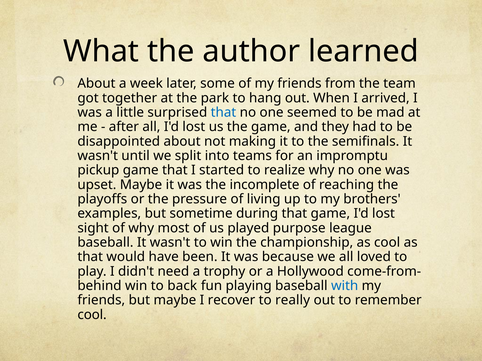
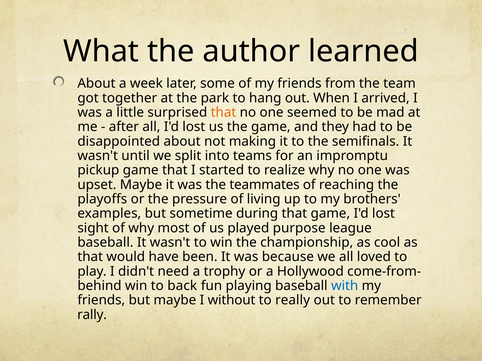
that at (223, 113) colour: blue -> orange
incomplete: incomplete -> teammates
recover: recover -> without
cool at (92, 315): cool -> rally
